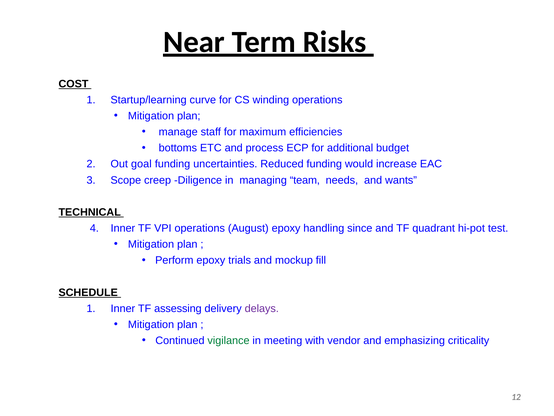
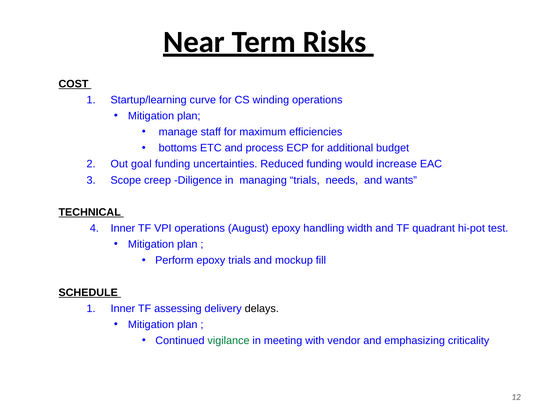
managing team: team -> trials
since: since -> width
delays colour: purple -> black
